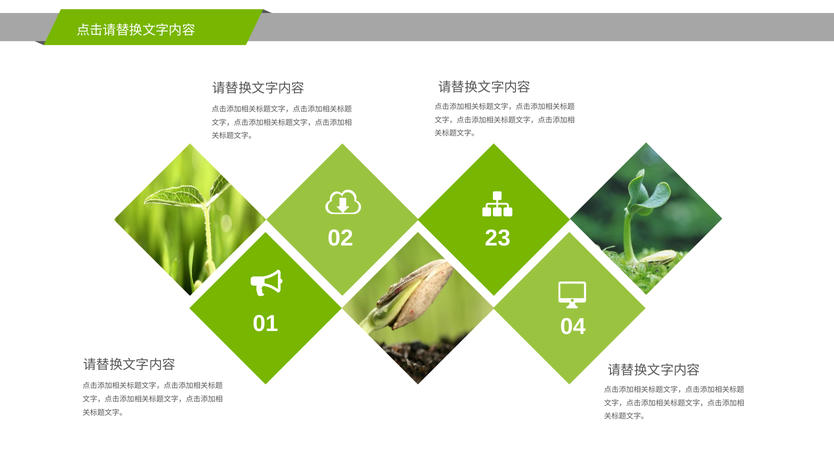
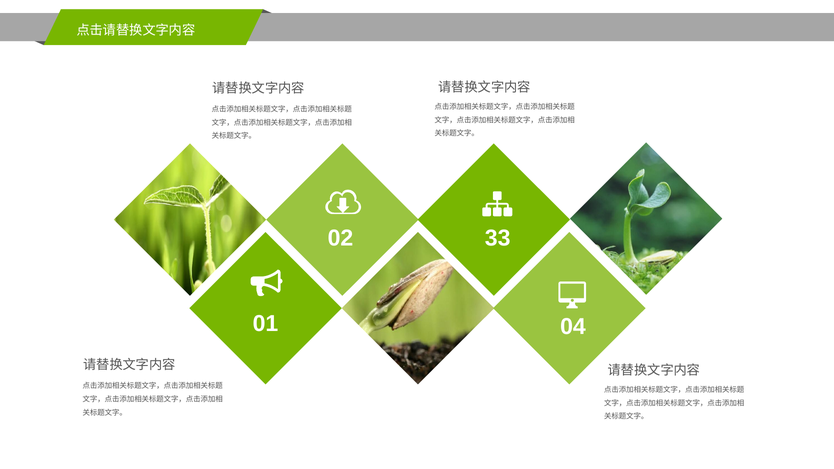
23: 23 -> 33
